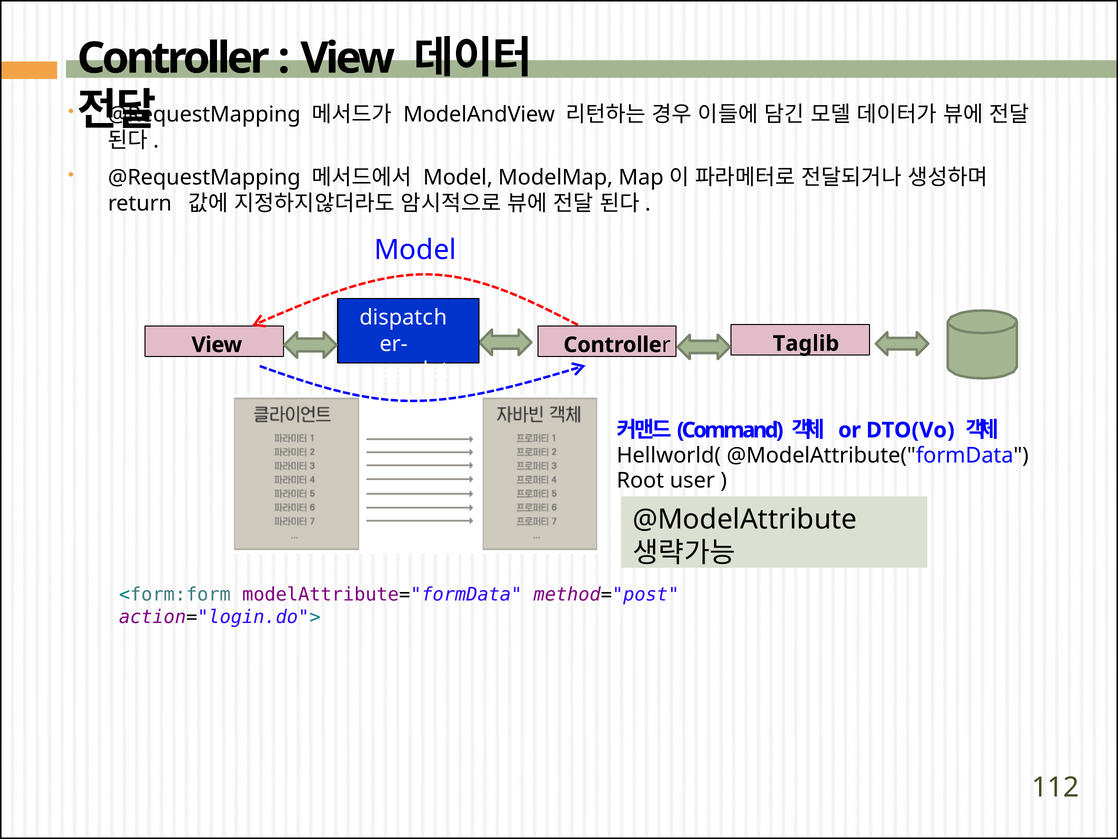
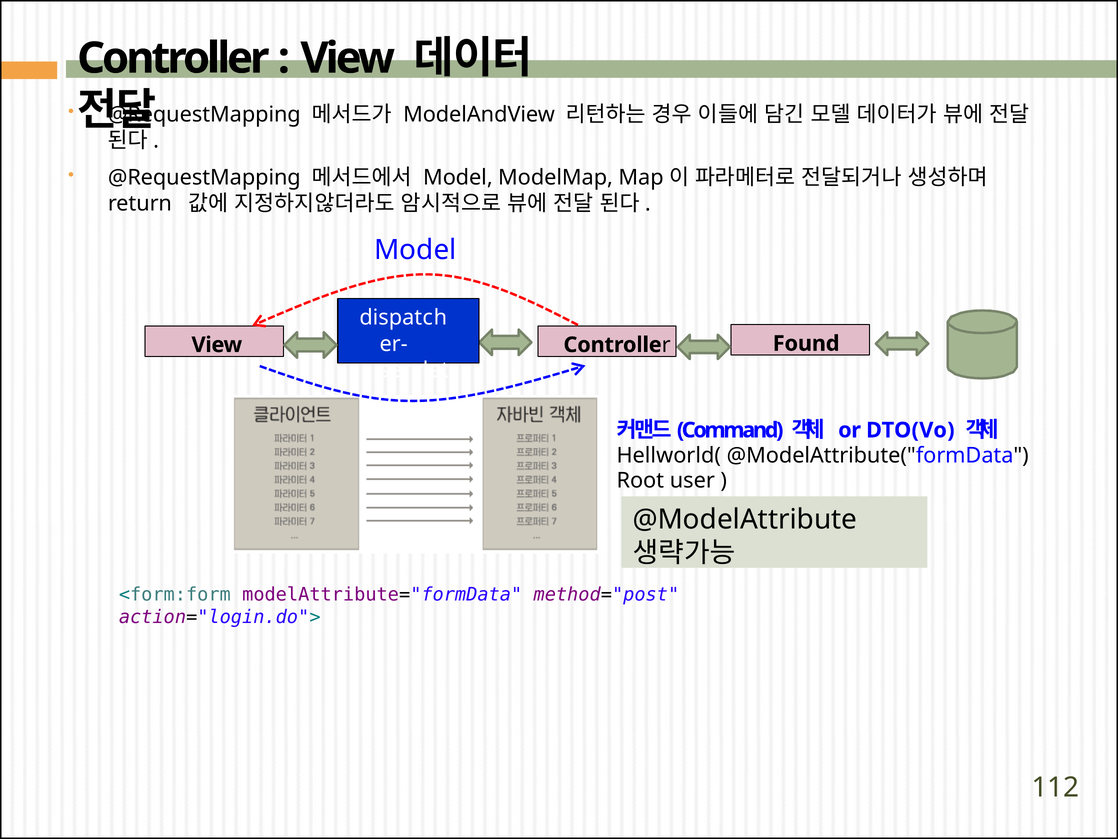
Taglib: Taglib -> Found
